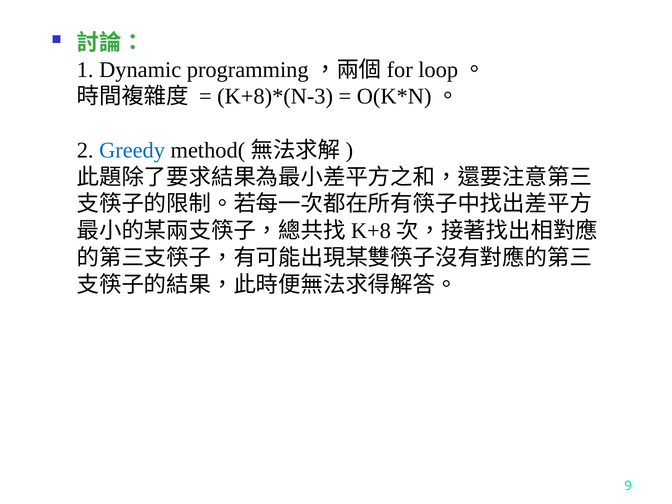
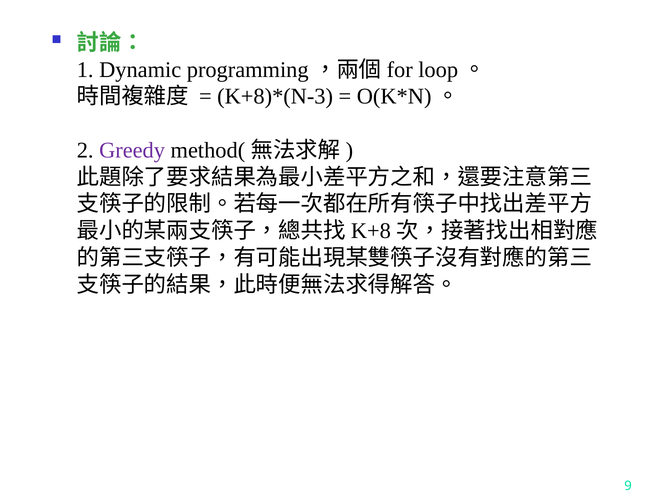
Greedy colour: blue -> purple
